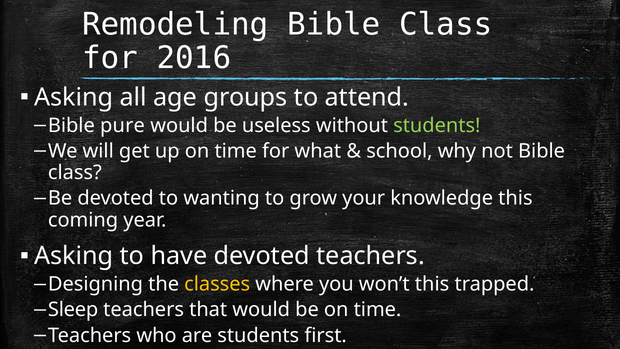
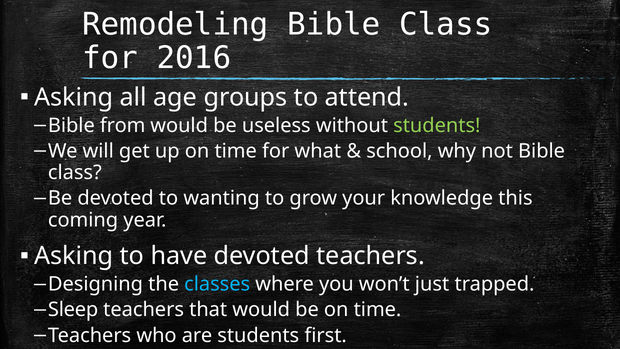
pure: pure -> from
classes colour: yellow -> light blue
won’t this: this -> just
